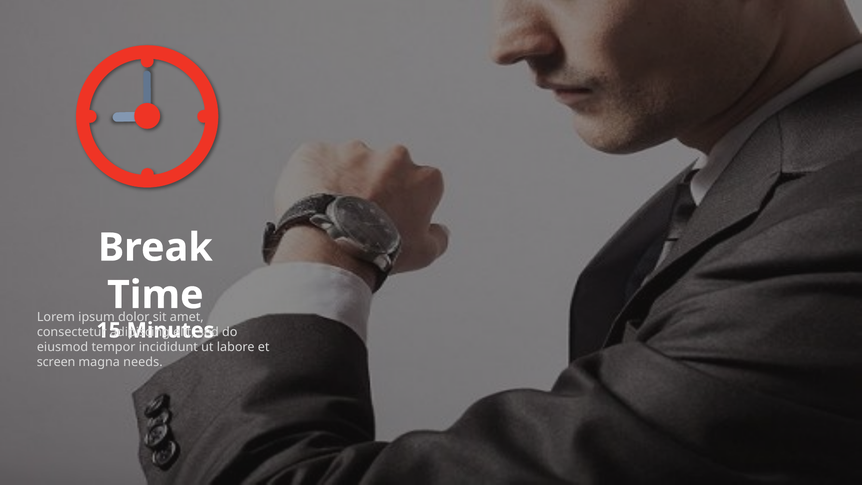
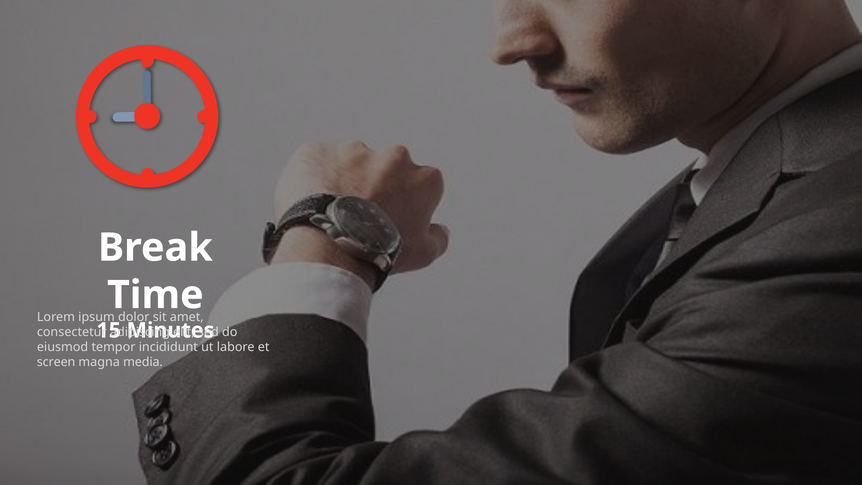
needs: needs -> media
